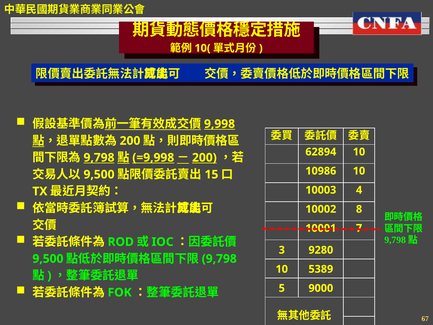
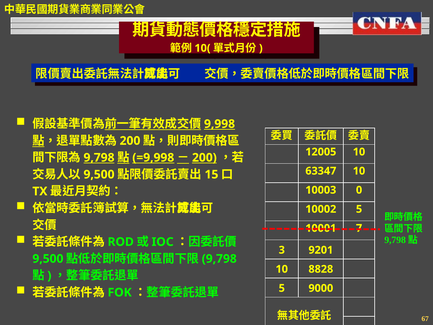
62894: 62894 -> 12005
10986: 10986 -> 63347
4: 4 -> 0
10002 8: 8 -> 5
9280: 9280 -> 9201
5389: 5389 -> 8828
